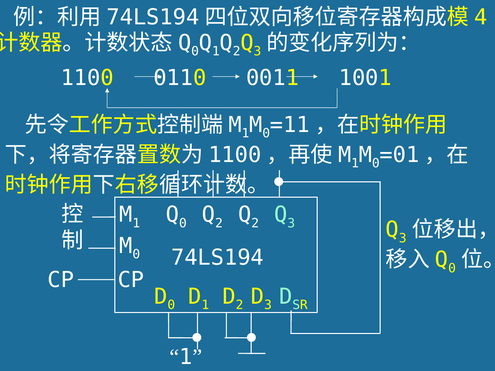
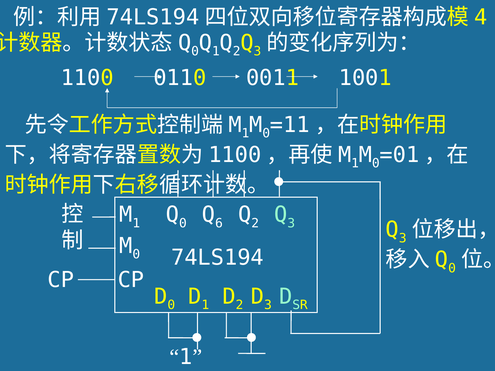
2 at (219, 223): 2 -> 6
